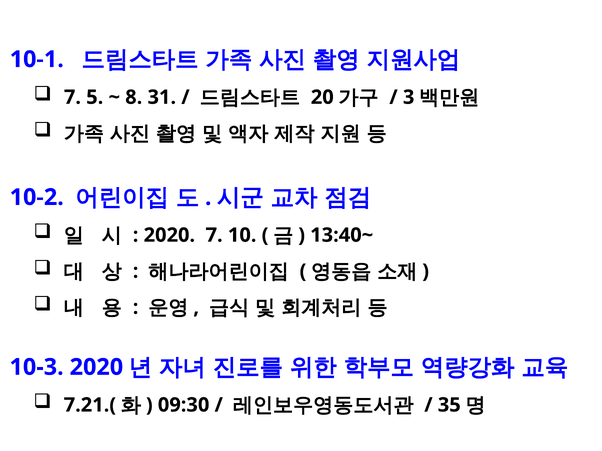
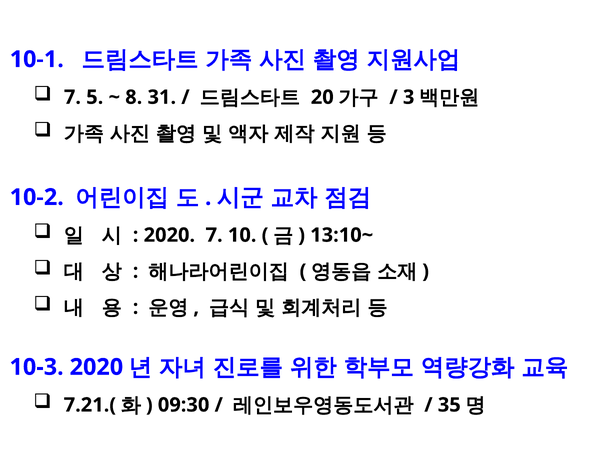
13:40~: 13:40~ -> 13:10~
